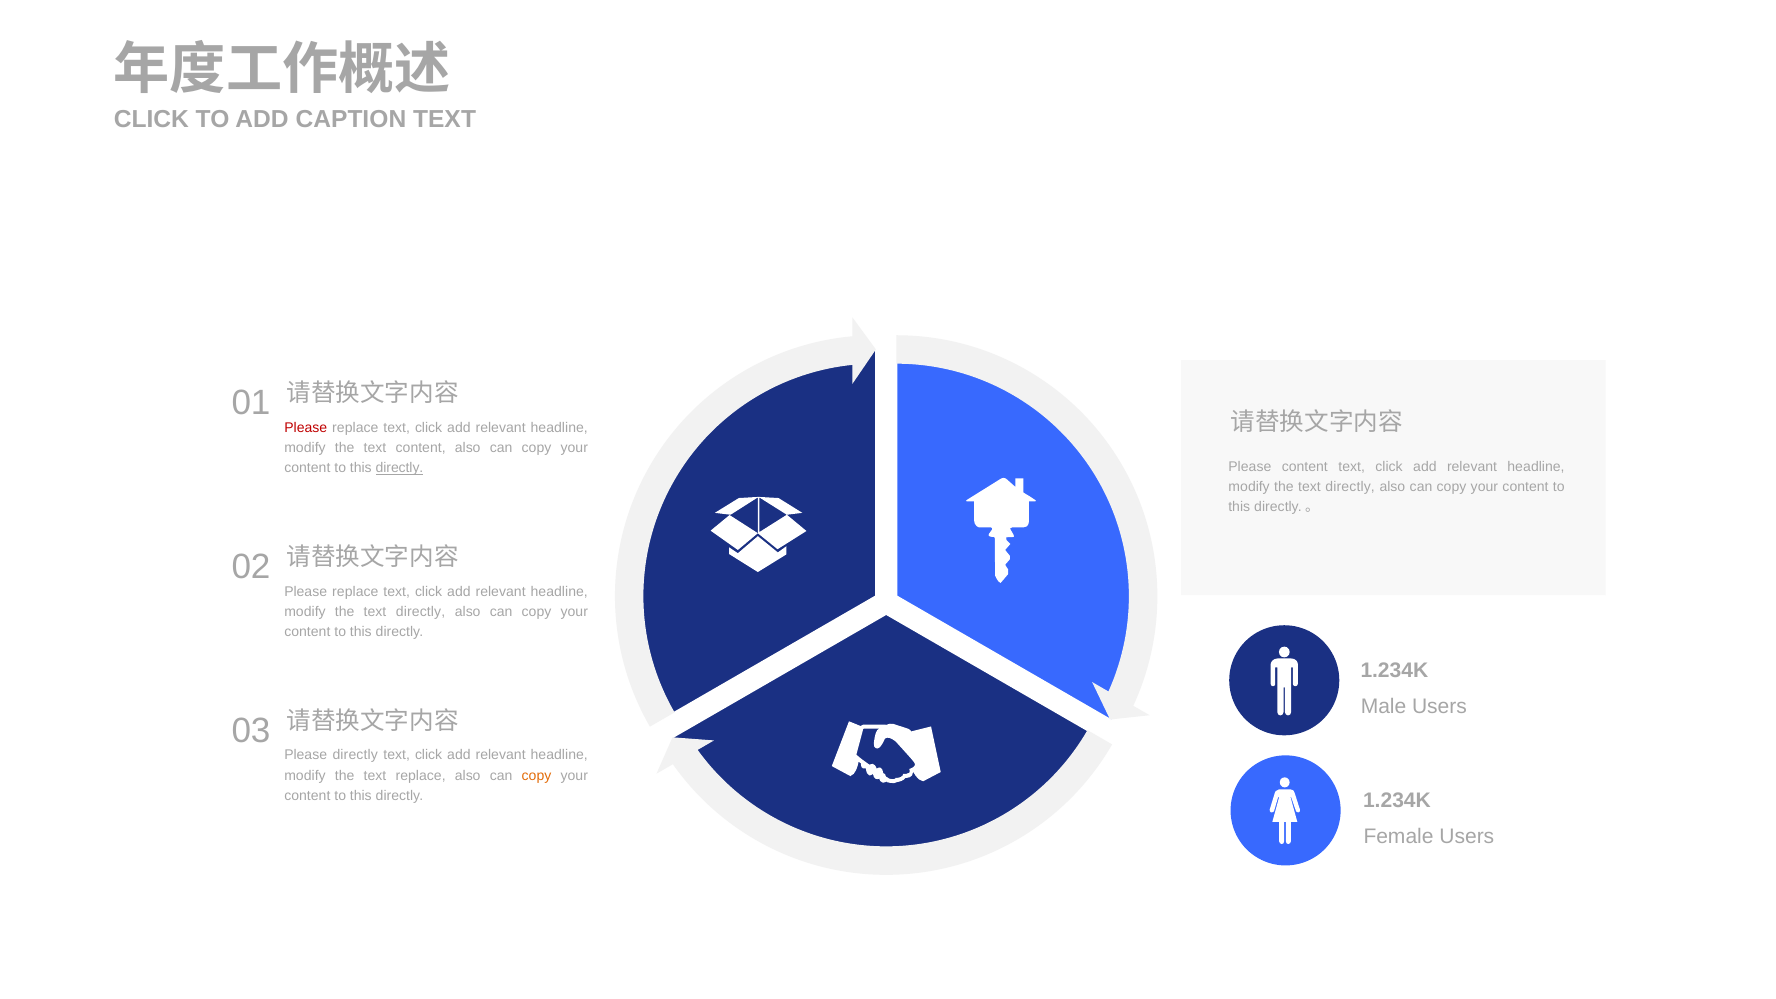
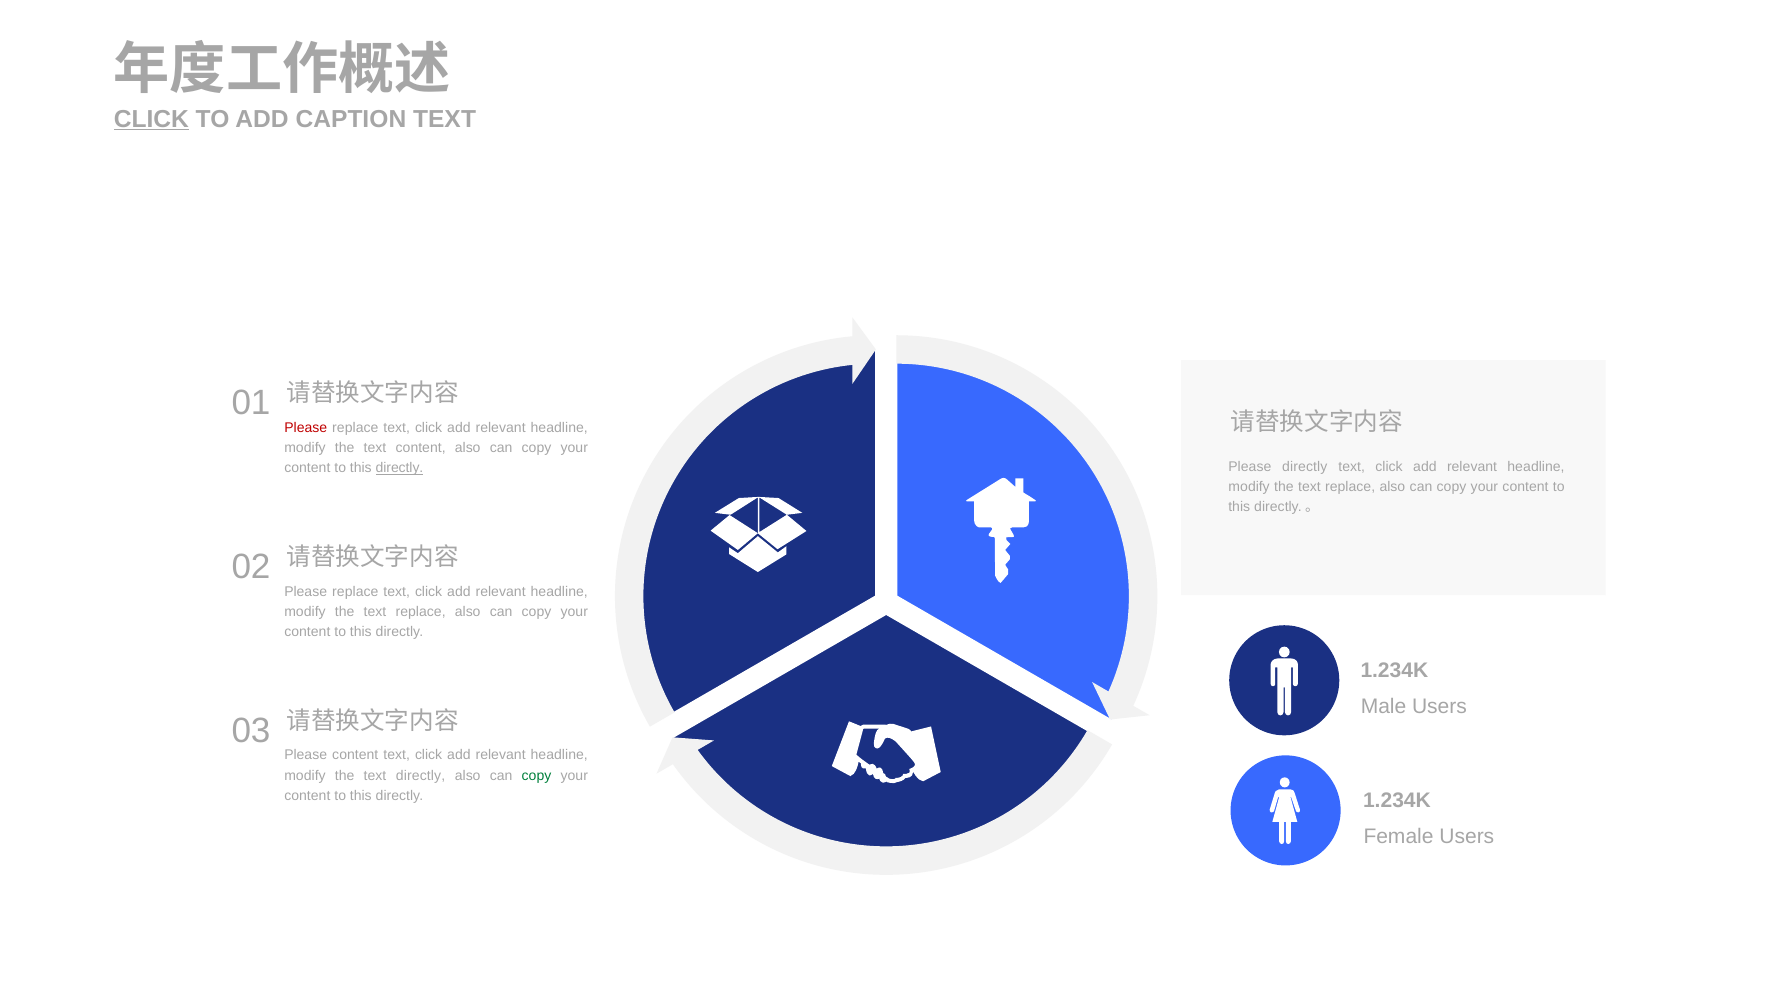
CLICK at (151, 119) underline: none -> present
Please content: content -> directly
directly at (1350, 487): directly -> replace
directly at (421, 612): directly -> replace
Please directly: directly -> content
text replace: replace -> directly
copy at (537, 775) colour: orange -> green
